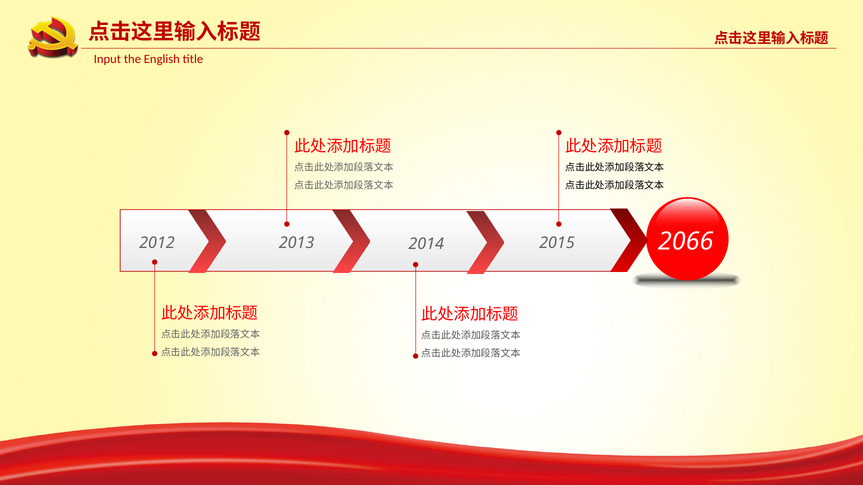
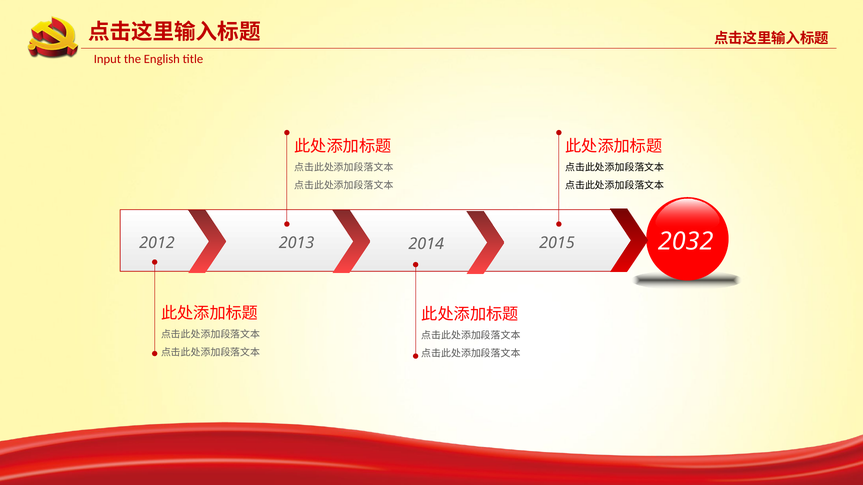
2066: 2066 -> 2032
